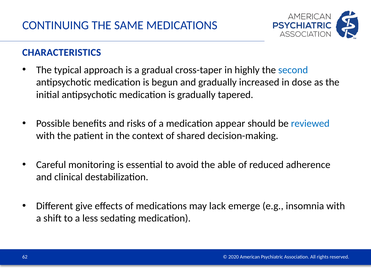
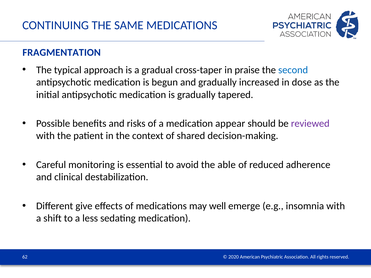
CHARACTERISTICS: CHARACTERISTICS -> FRAGMENTATION
highly: highly -> praise
reviewed colour: blue -> purple
lack: lack -> well
